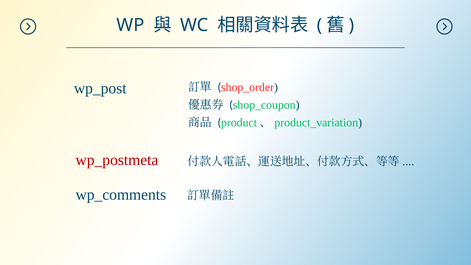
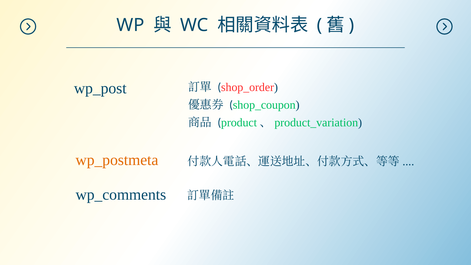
wp_postmeta colour: red -> orange
